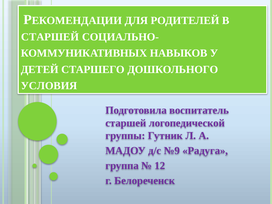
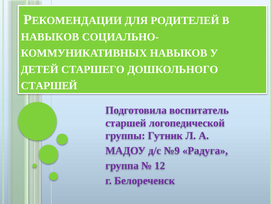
СТАРШЕЙ at (50, 37): СТАРШЕЙ -> НАВЫКОВ
УСЛОВИЯ at (49, 86): УСЛОВИЯ -> СТАРШЕЙ
